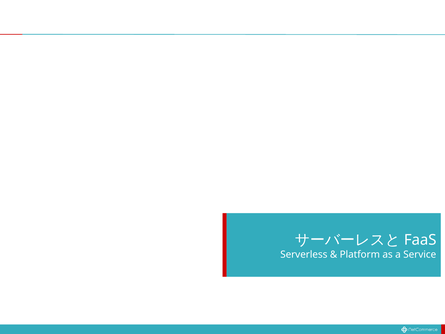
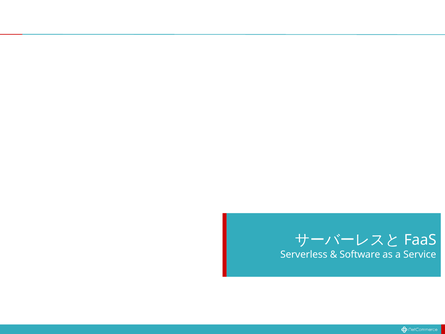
Platform: Platform -> Software
